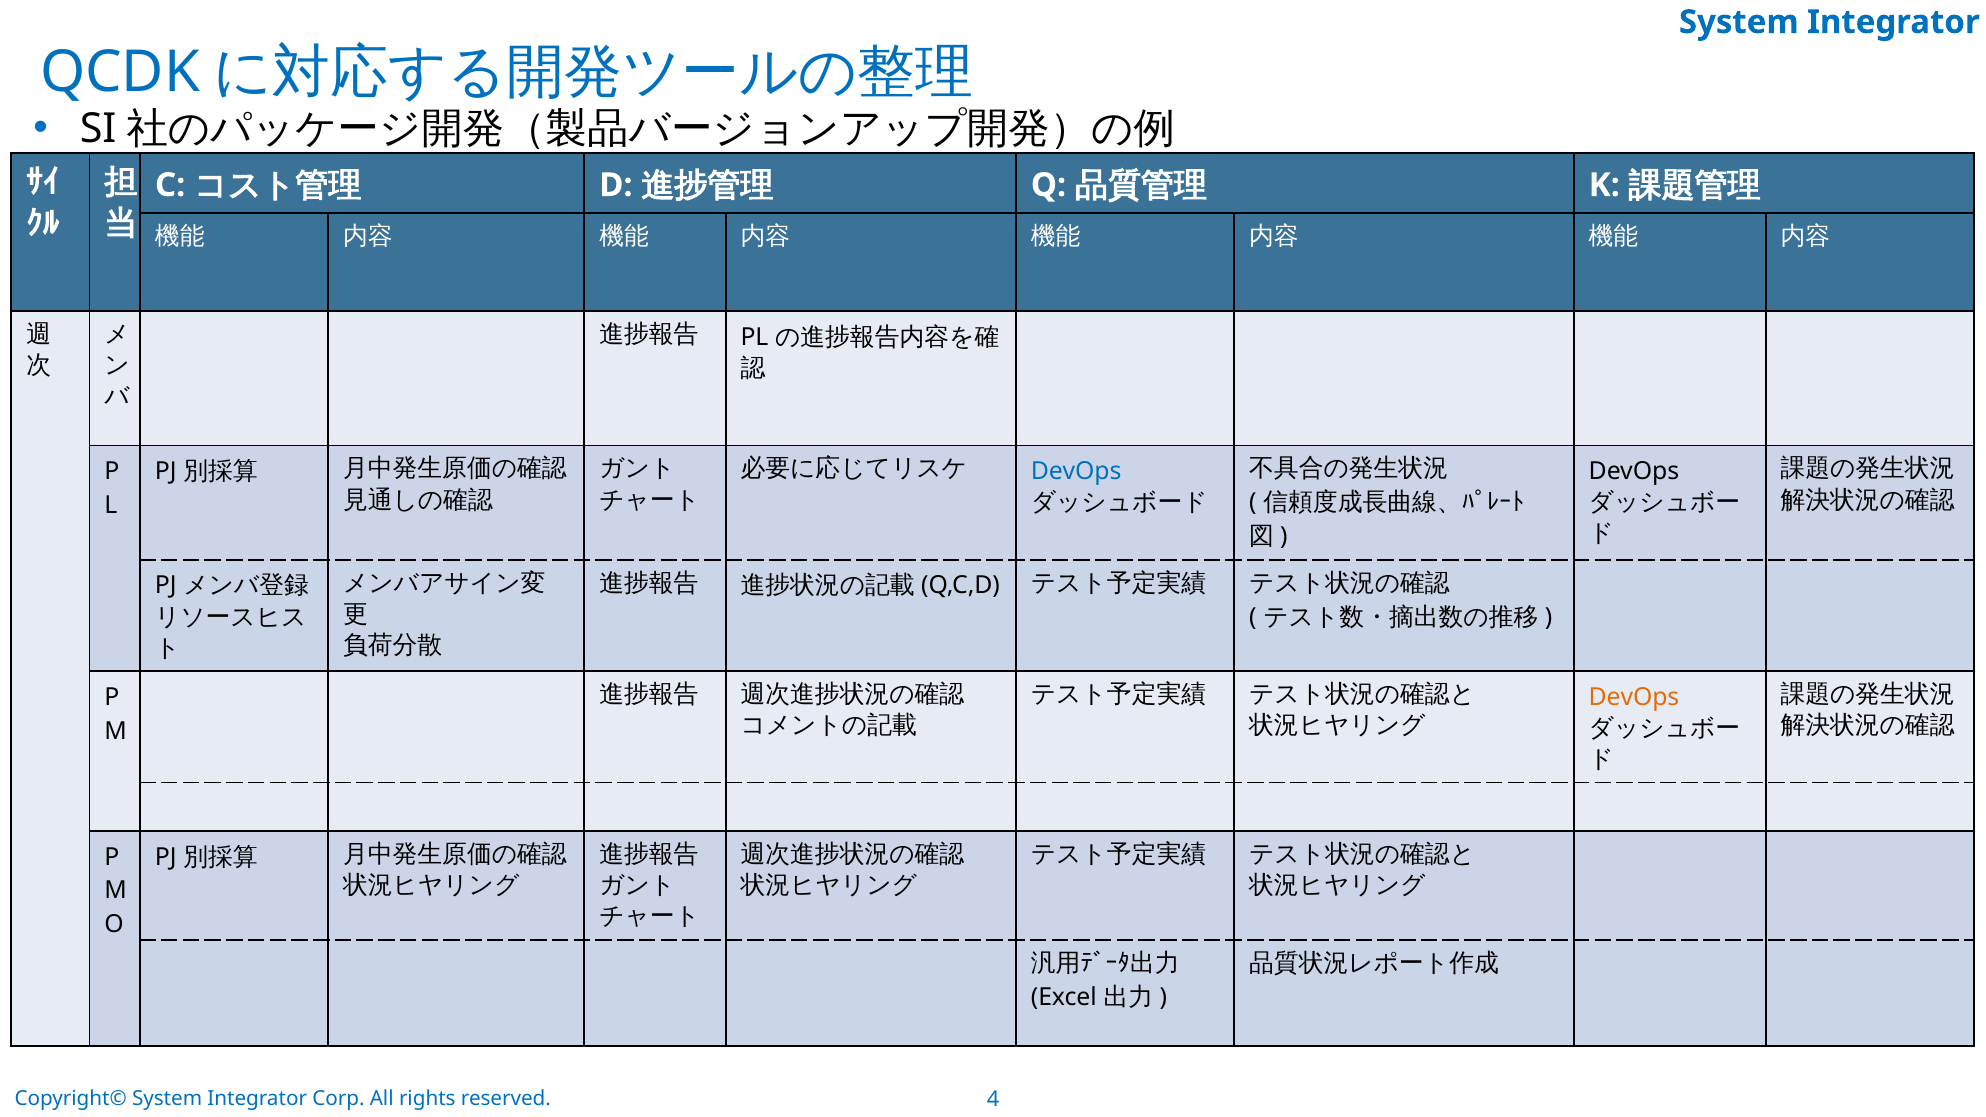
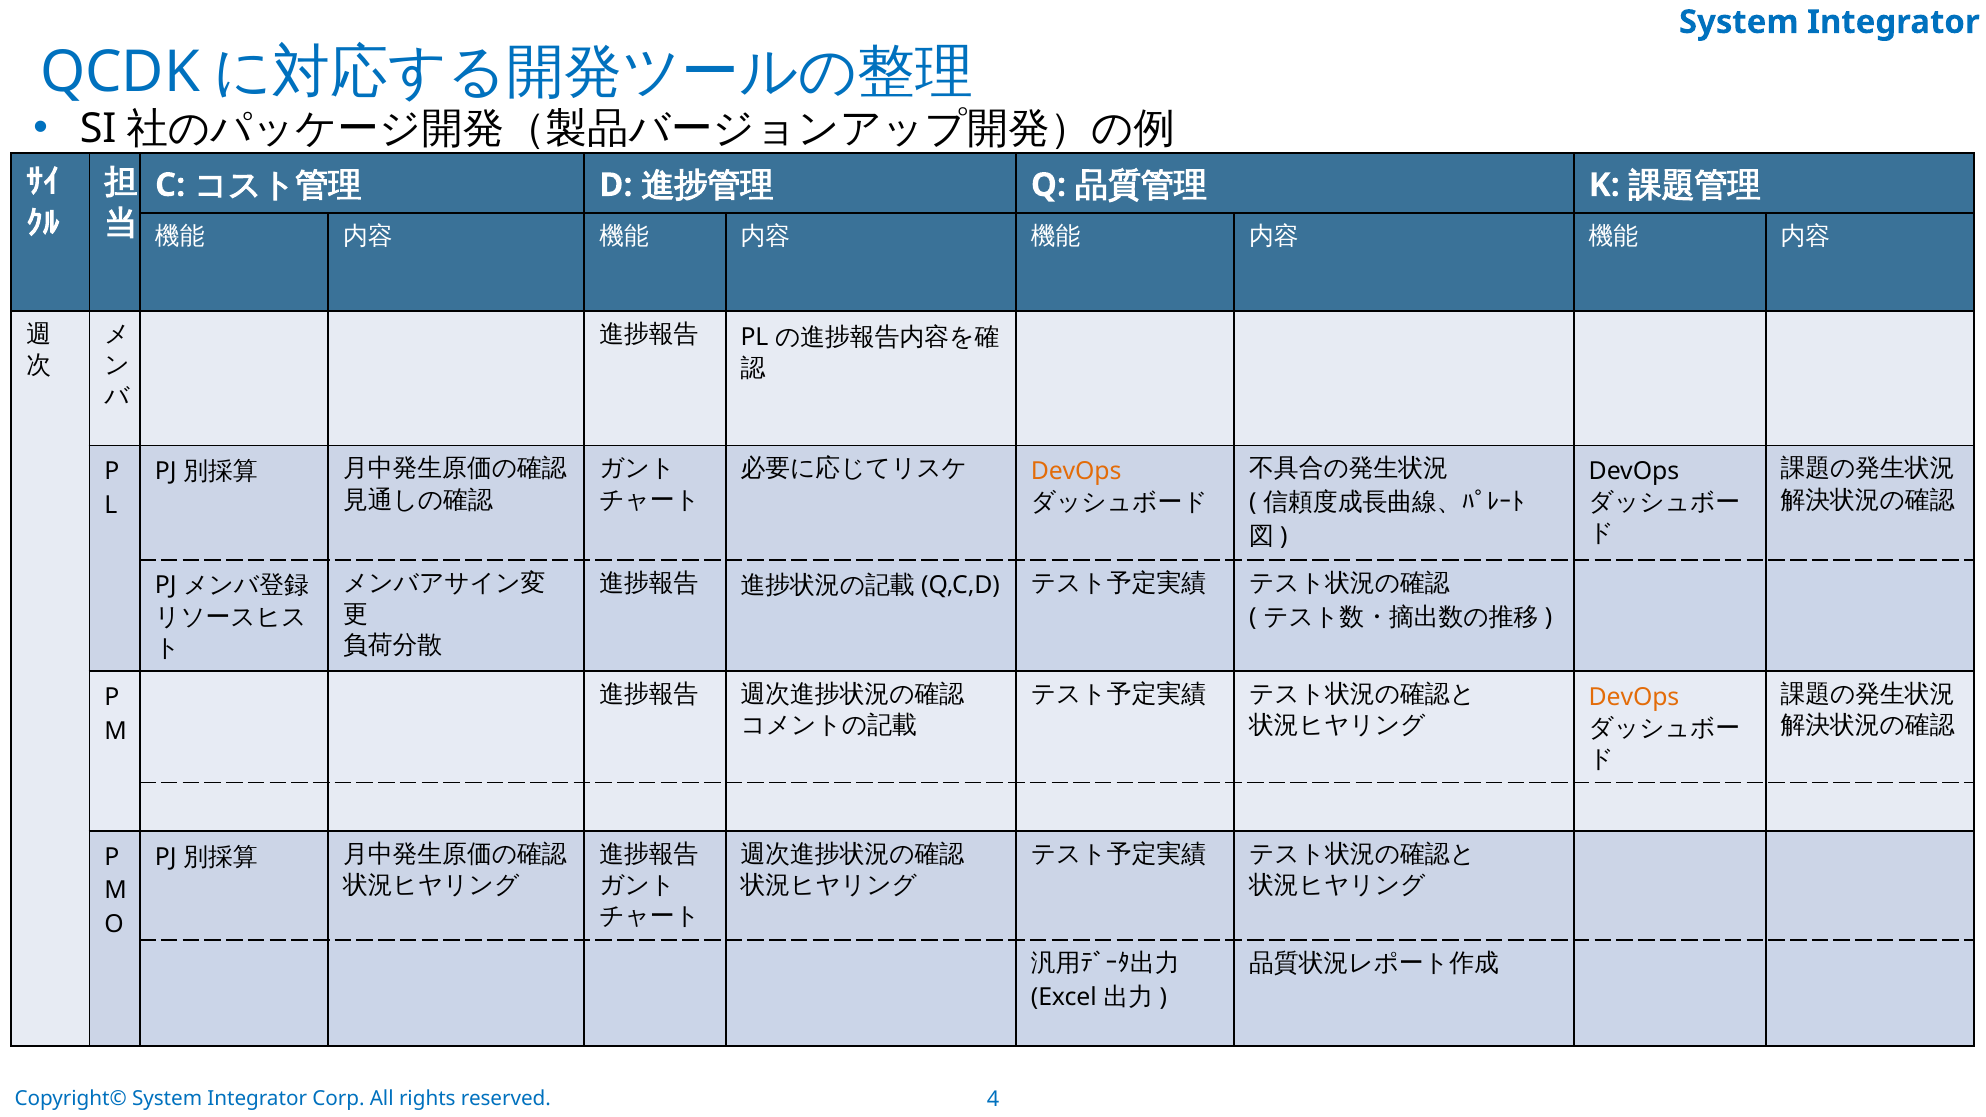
DevOps at (1076, 471) colour: blue -> orange
